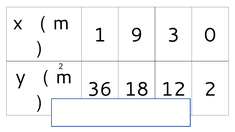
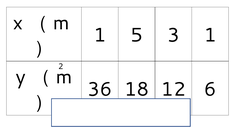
9: 9 -> 5
3 0: 0 -> 1
2 at (210, 89): 2 -> 6
